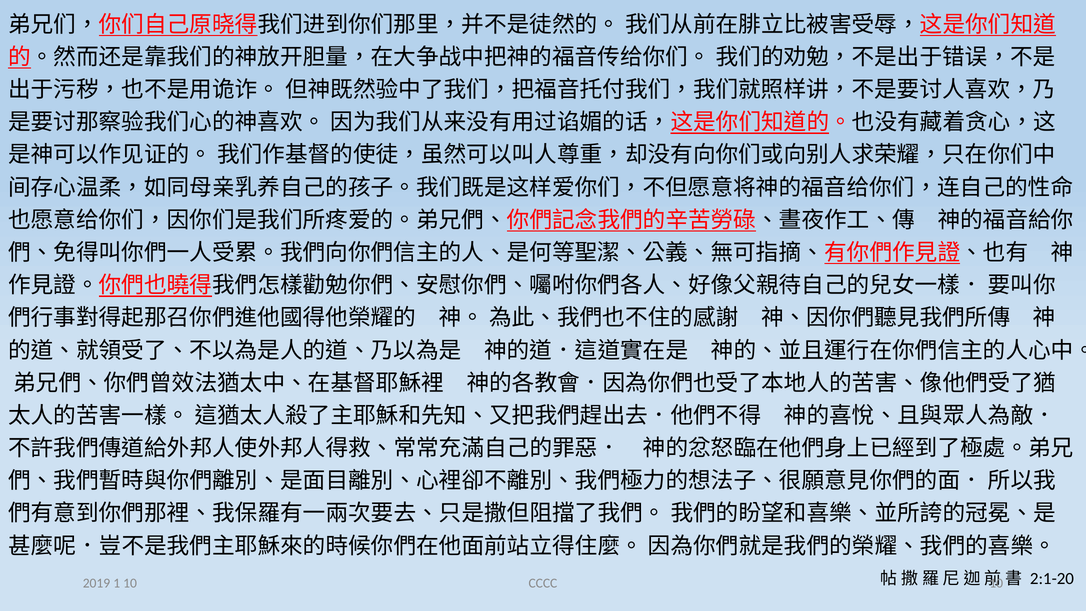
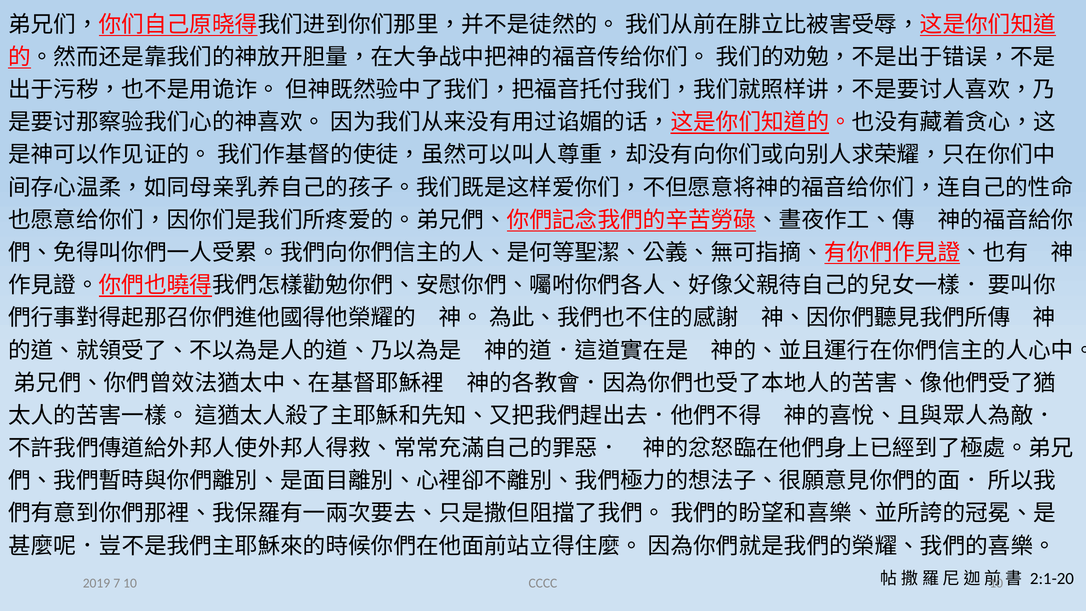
1: 1 -> 7
